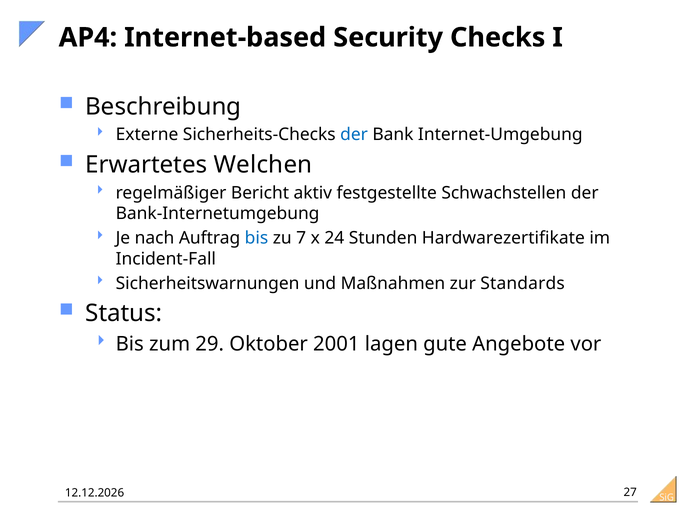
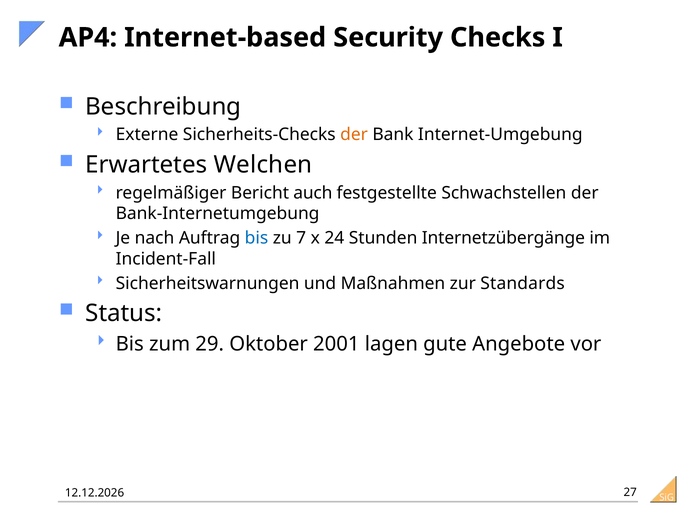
der at (354, 135) colour: blue -> orange
aktiv: aktiv -> auch
Hardwarezertifikate: Hardwarezertifikate -> Internetzübergänge
